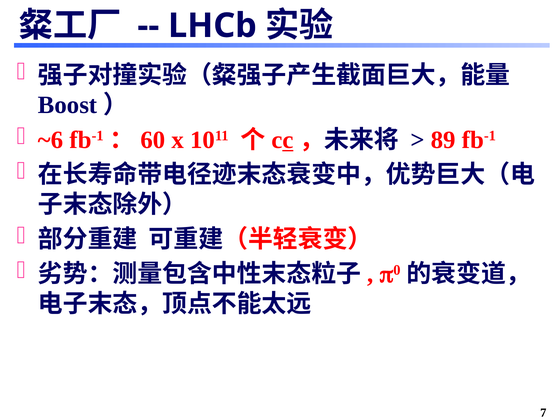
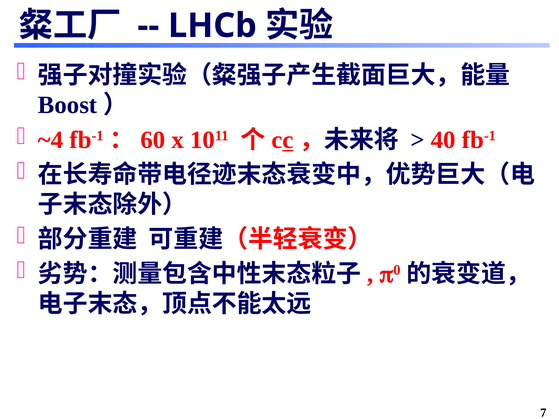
~6: ~6 -> ~4
89: 89 -> 40
